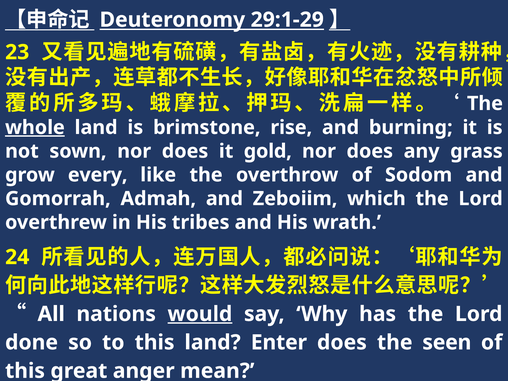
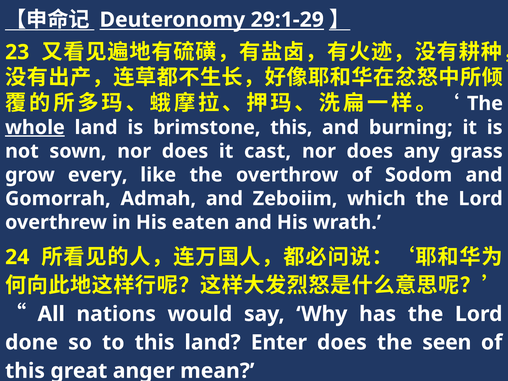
brimstone rise: rise -> this
gold: gold -> cast
tribes: tribes -> eaten
would underline: present -> none
